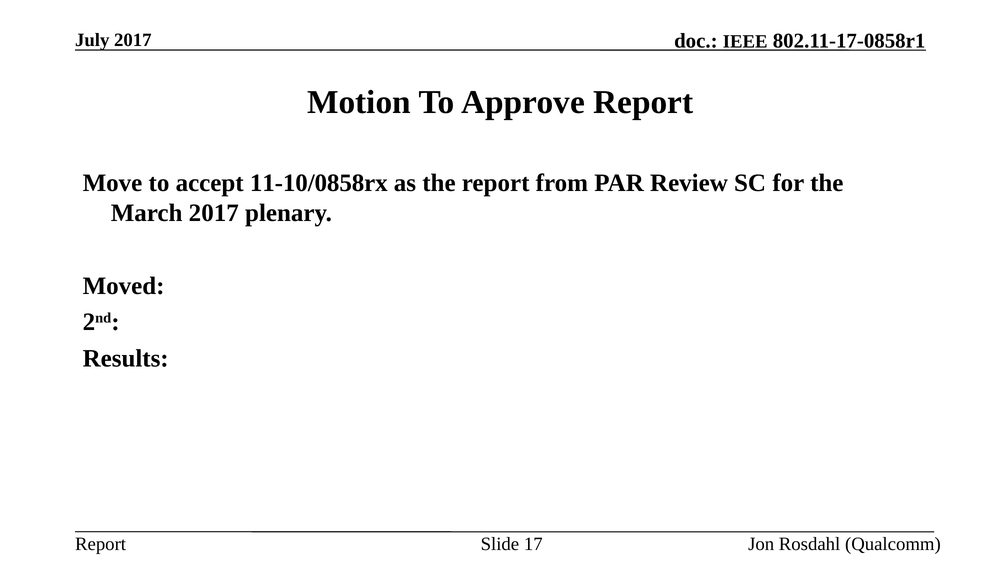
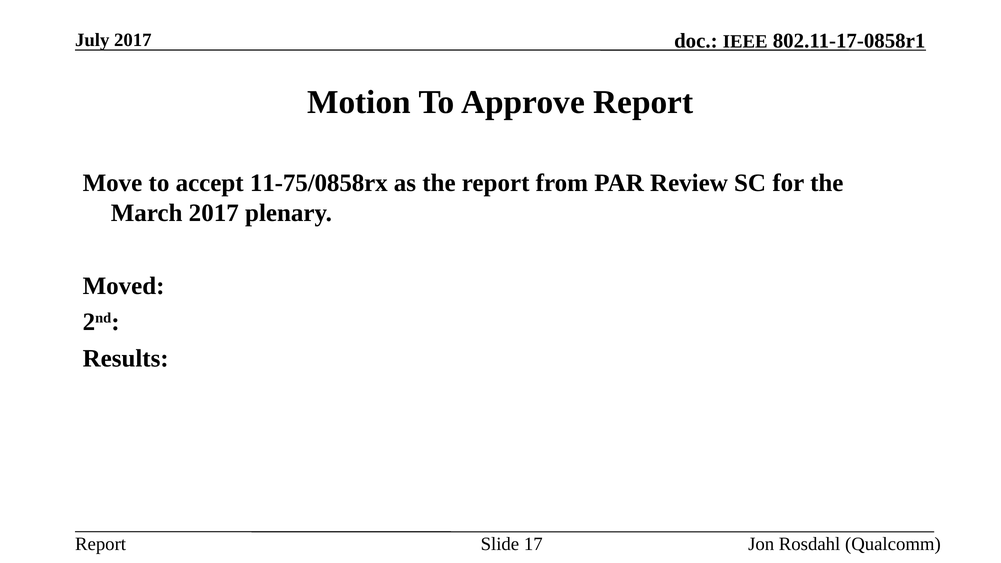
11-10/0858rx: 11-10/0858rx -> 11-75/0858rx
